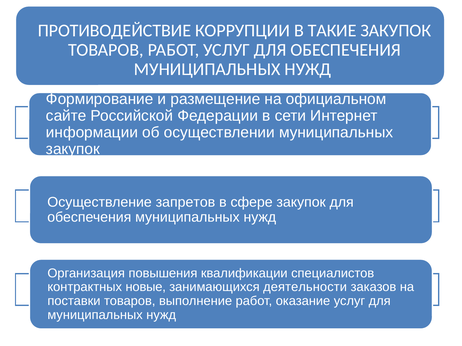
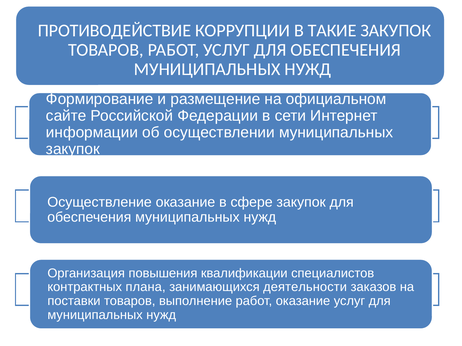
Осуществление запретов: запретов -> оказание
новые: новые -> плана
